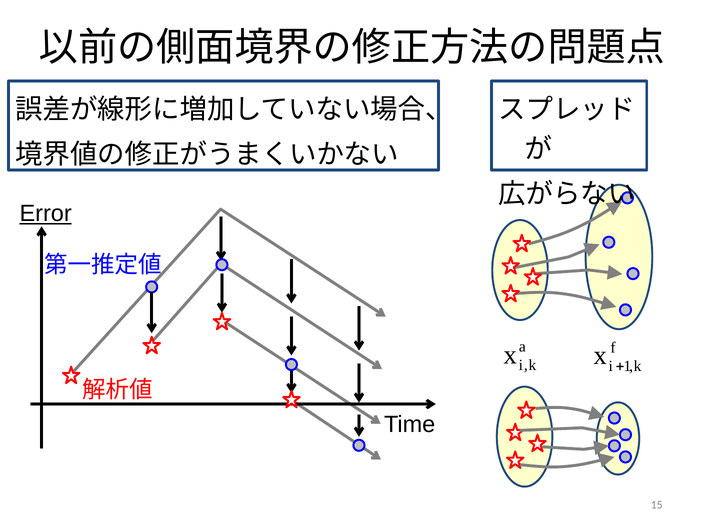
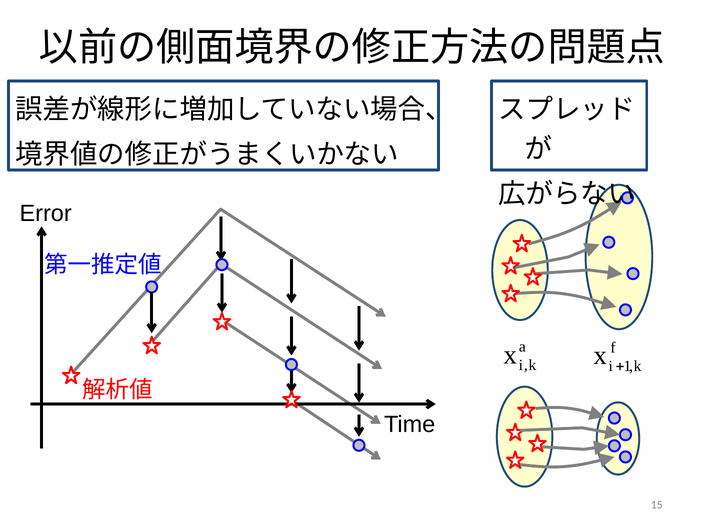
Error underline: present -> none
